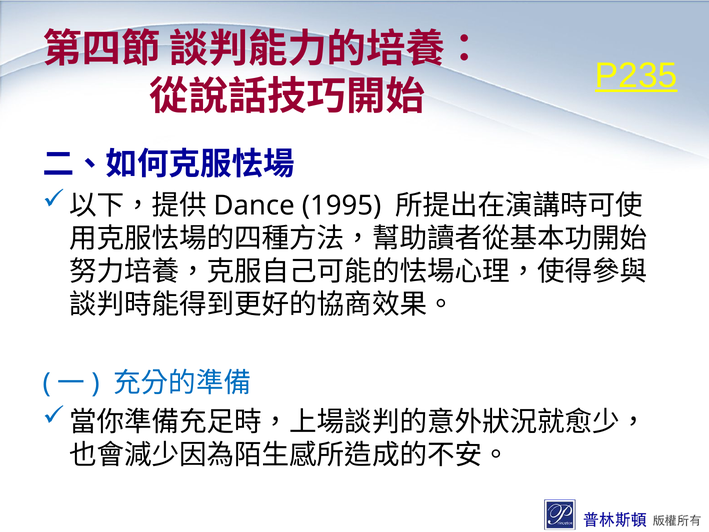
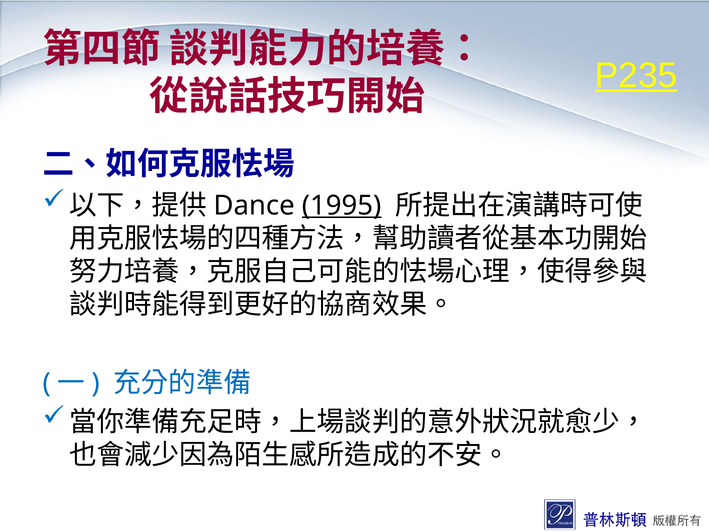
1995 underline: none -> present
